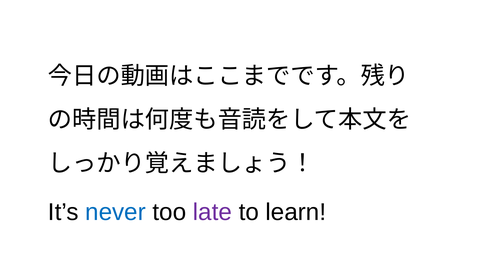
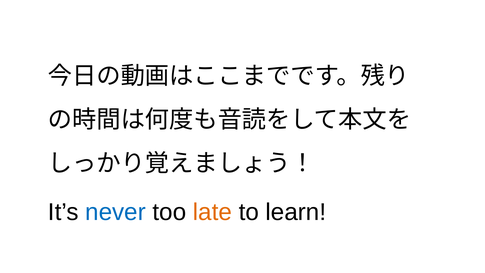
late colour: purple -> orange
